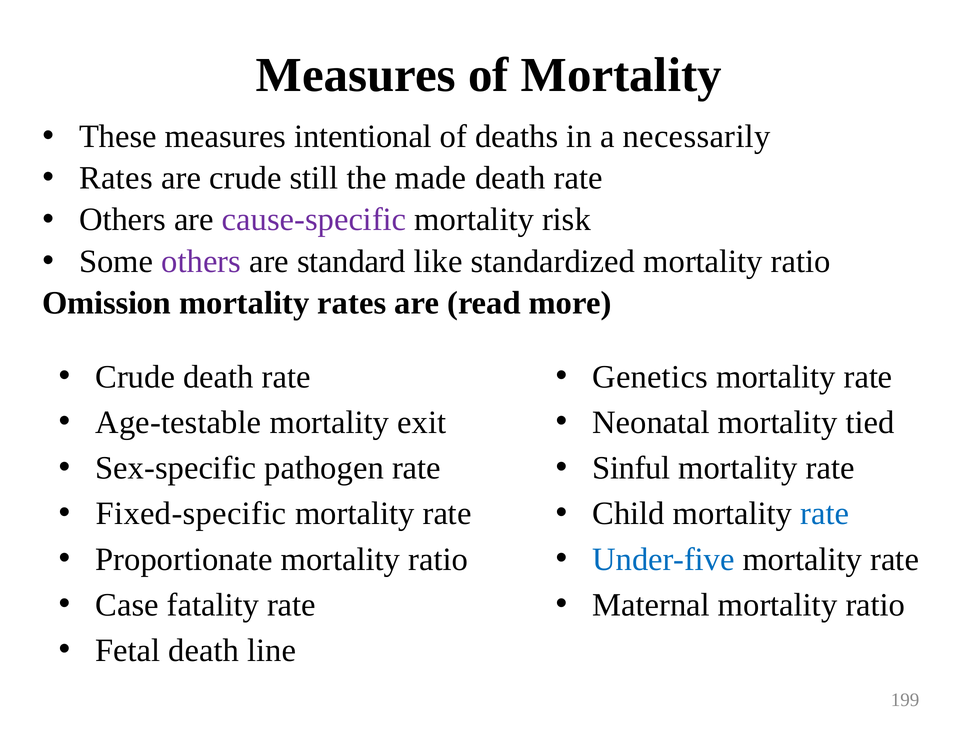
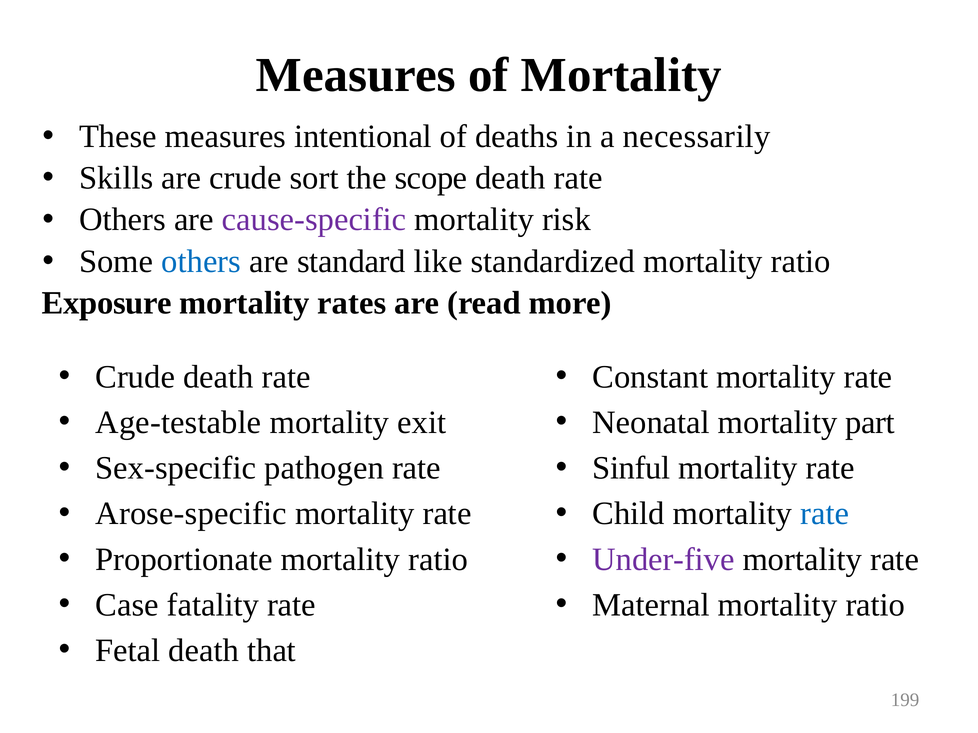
Rates at (116, 178): Rates -> Skills
still: still -> sort
made: made -> scope
others at (201, 261) colour: purple -> blue
Omission: Omission -> Exposure
Genetics: Genetics -> Constant
tied: tied -> part
Fixed-specific: Fixed-specific -> Arose-specific
Under-five colour: blue -> purple
line: line -> that
